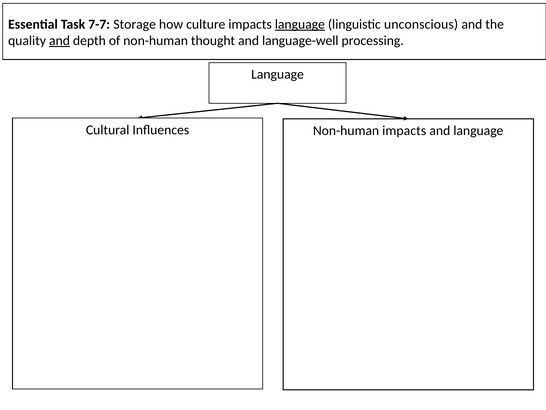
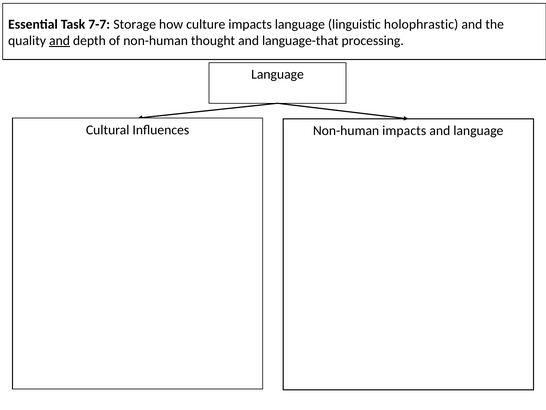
language at (300, 24) underline: present -> none
unconscious: unconscious -> holophrastic
language-well: language-well -> language-that
